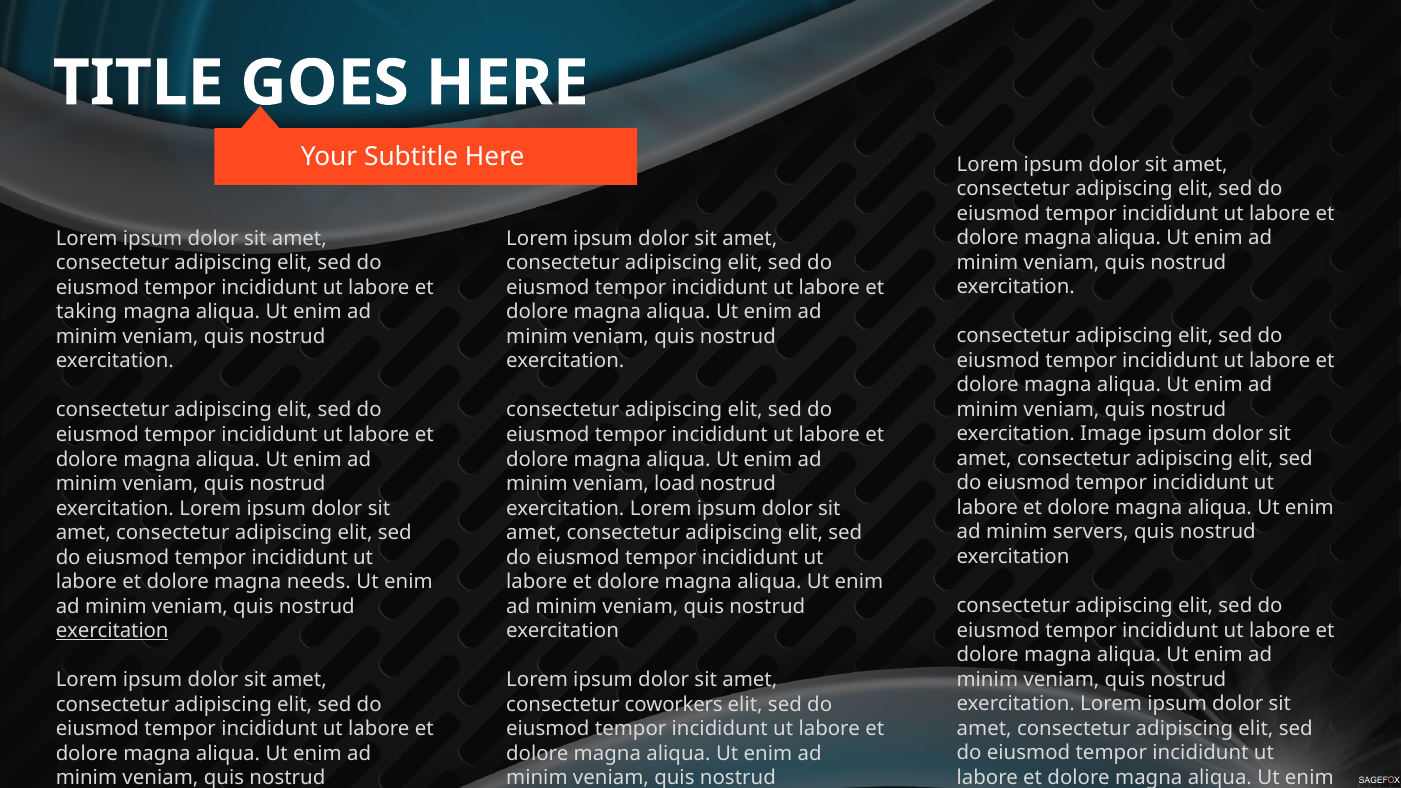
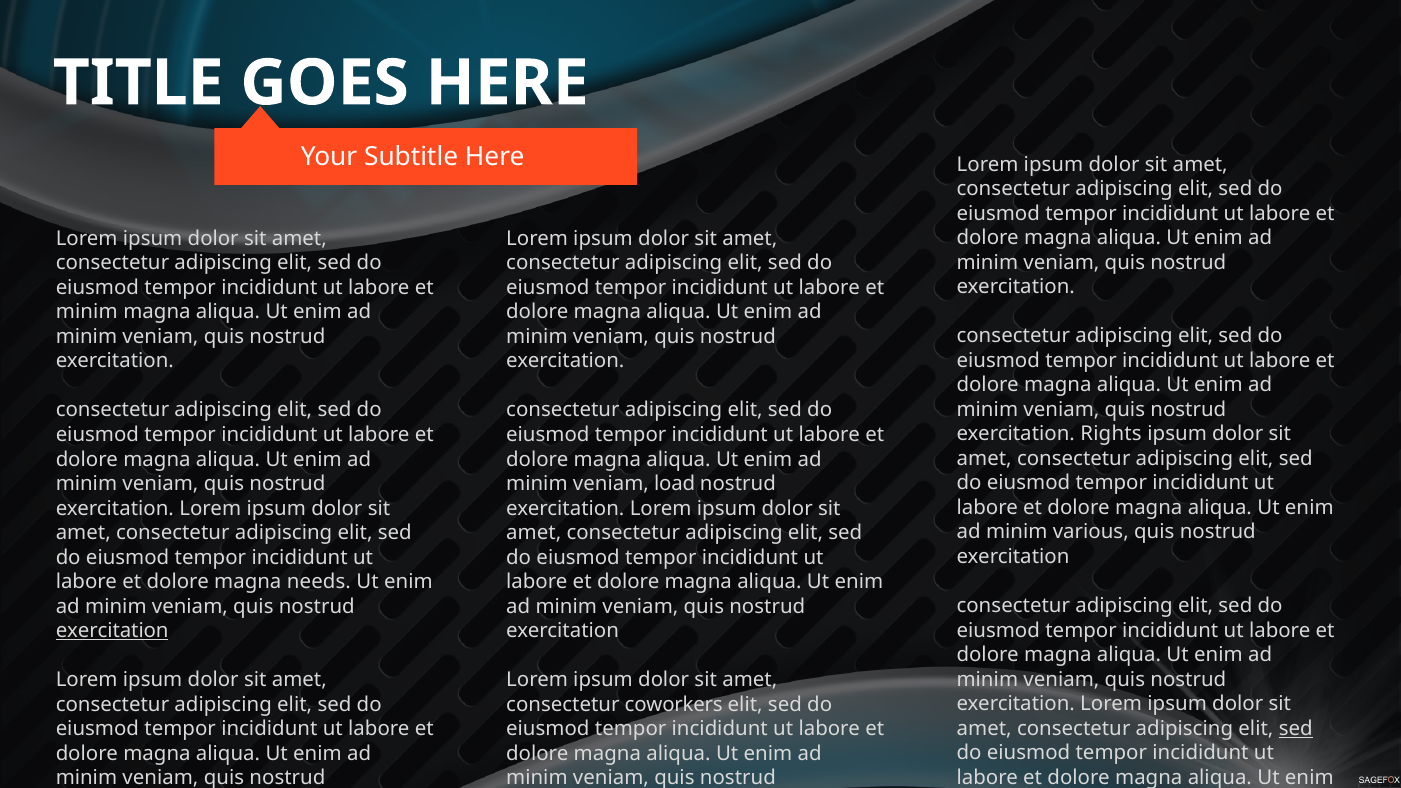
taking at (87, 312): taking -> minim
Image: Image -> Rights
servers: servers -> various
sed at (1296, 728) underline: none -> present
